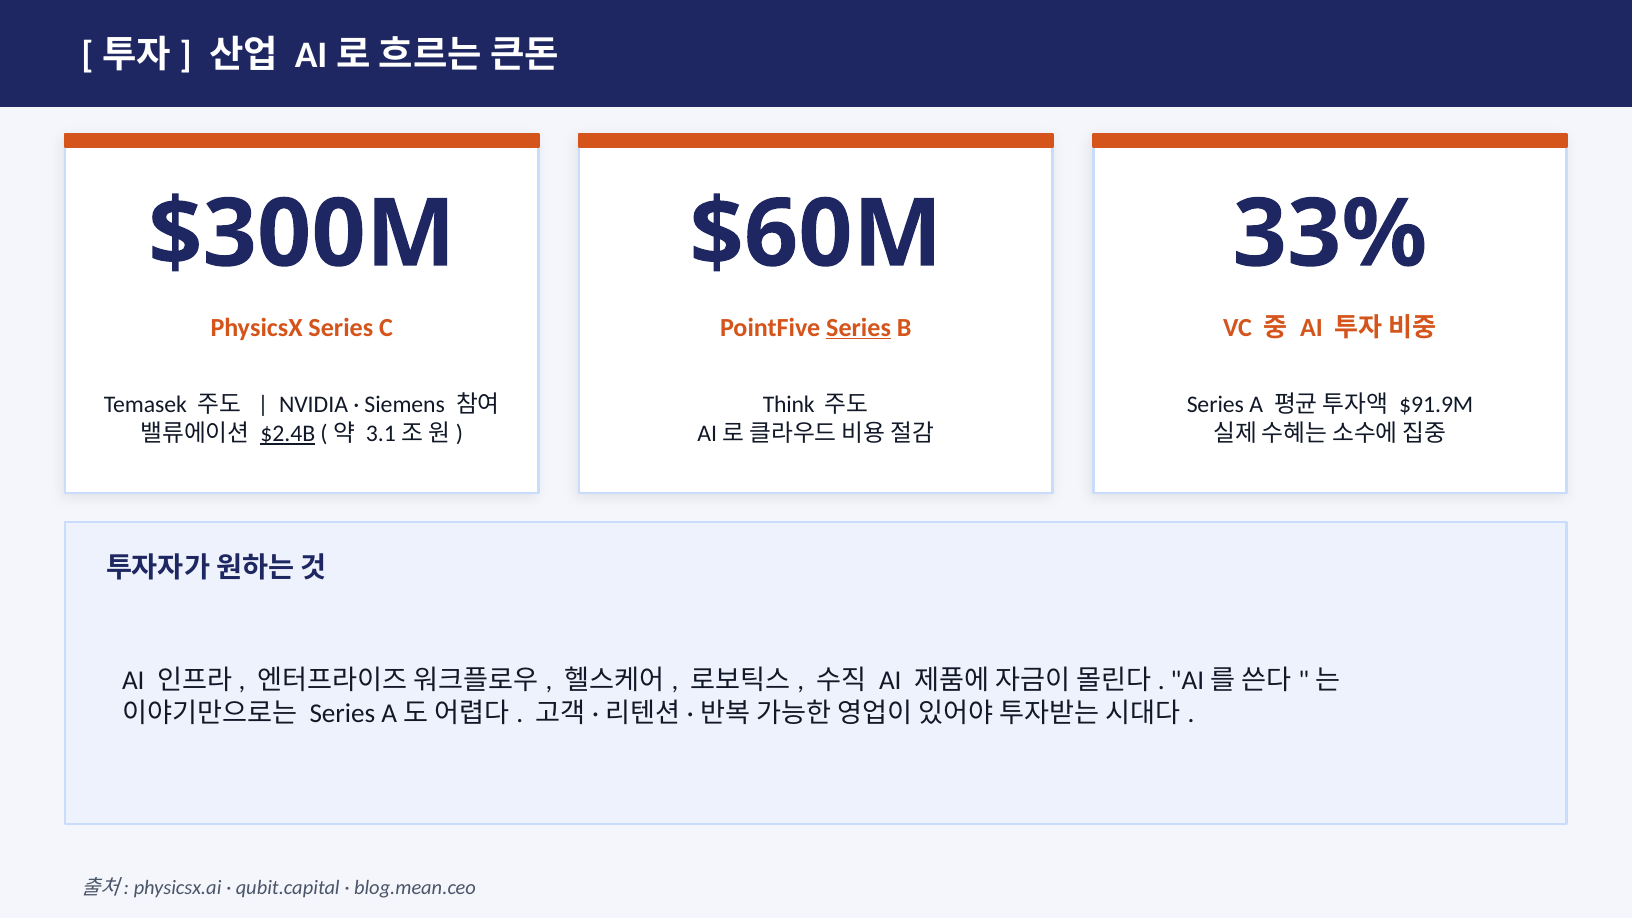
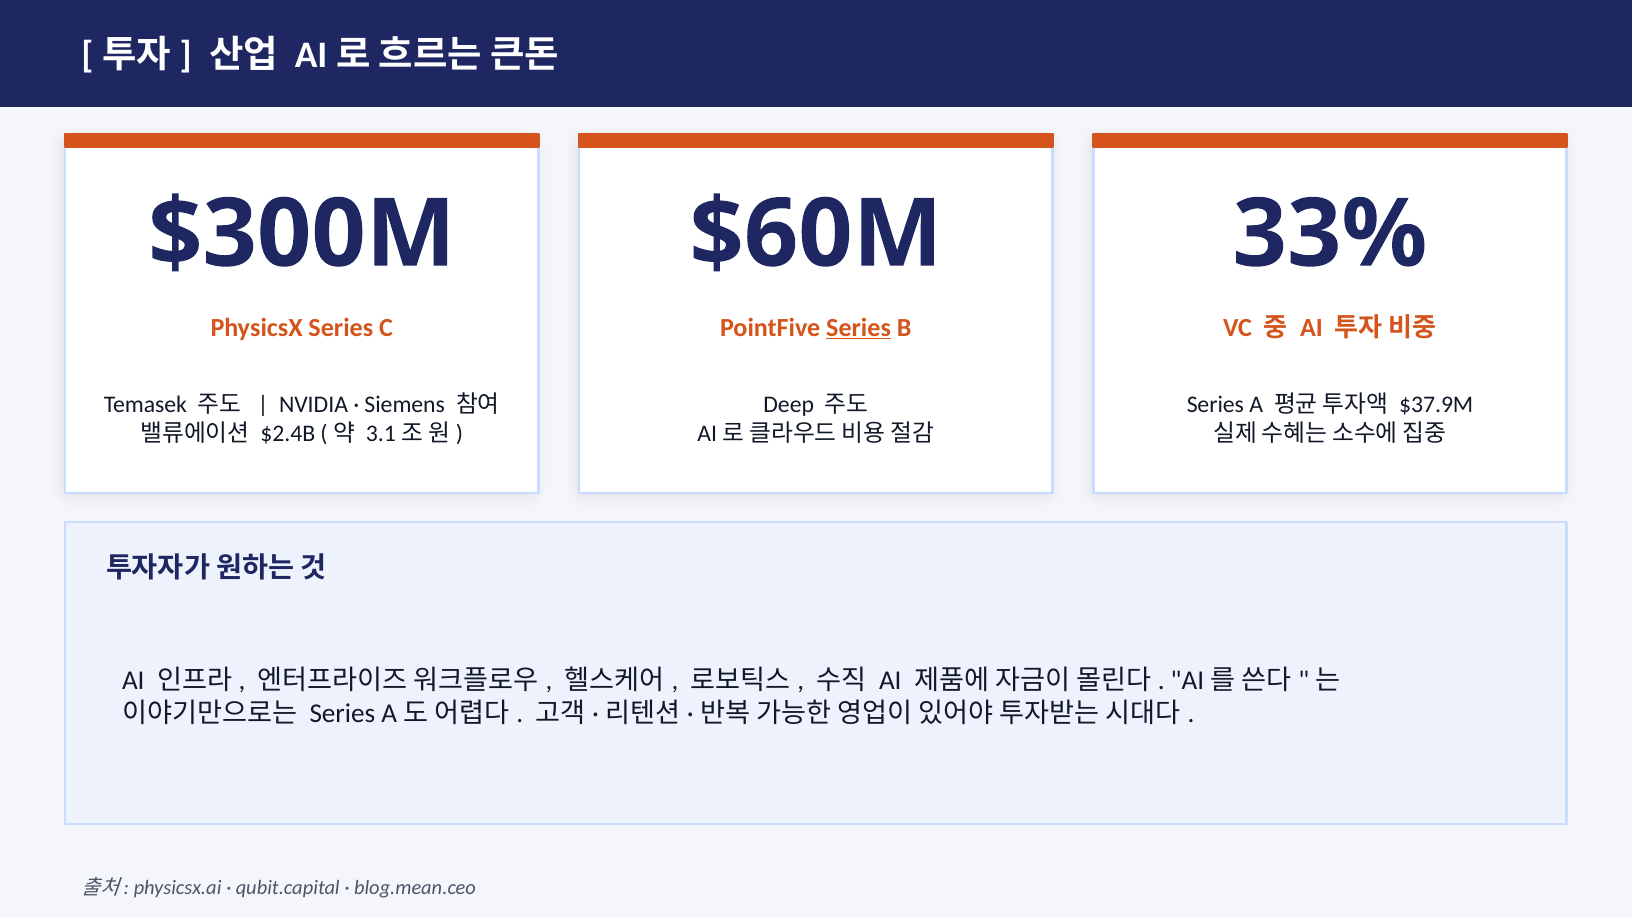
Think: Think -> Deep
$91.9M: $91.9M -> $37.9M
$2.4B underline: present -> none
